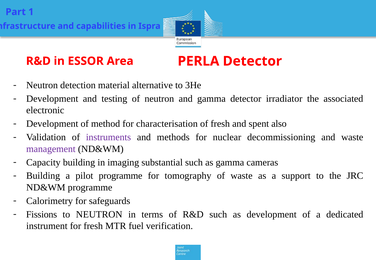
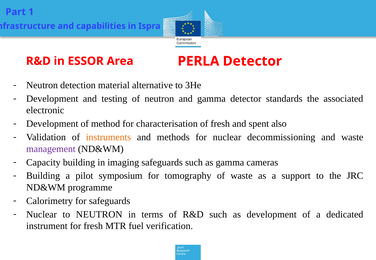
irradiator: irradiator -> standards
instruments colour: purple -> orange
imaging substantial: substantial -> safeguards
pilot programme: programme -> symposium
Fissions at (42, 215): Fissions -> Nuclear
